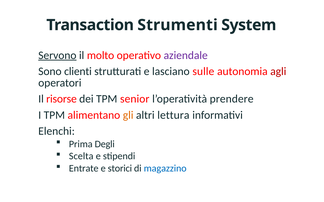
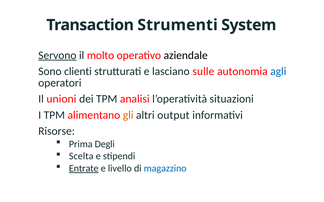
aziendale colour: purple -> black
agli colour: red -> blue
risorse: risorse -> unioni
senior: senior -> analisi
prendere: prendere -> situazioni
lettura: lettura -> output
Elenchi: Elenchi -> Risorse
Entrate underline: none -> present
storici: storici -> livello
